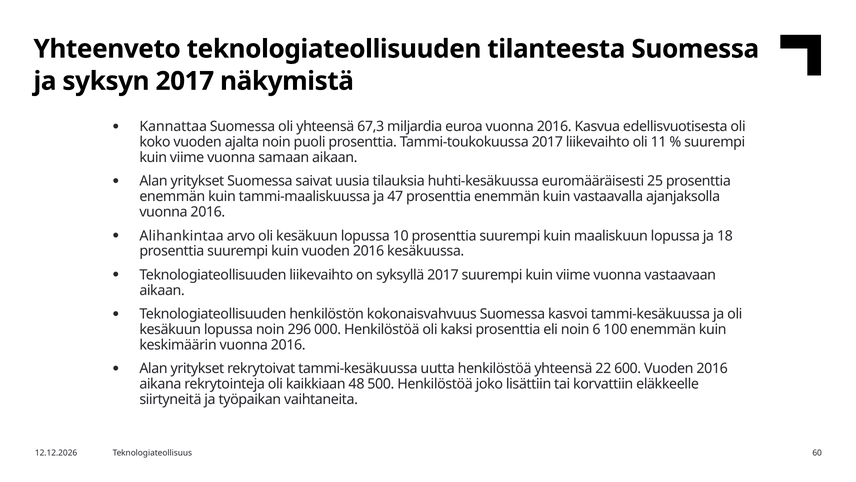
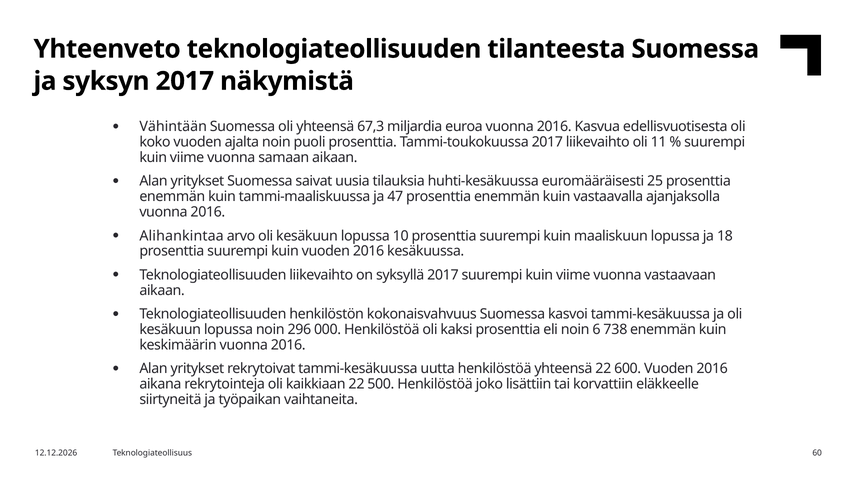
Kannattaa: Kannattaa -> Vähintään
100: 100 -> 738
kaikkiaan 48: 48 -> 22
